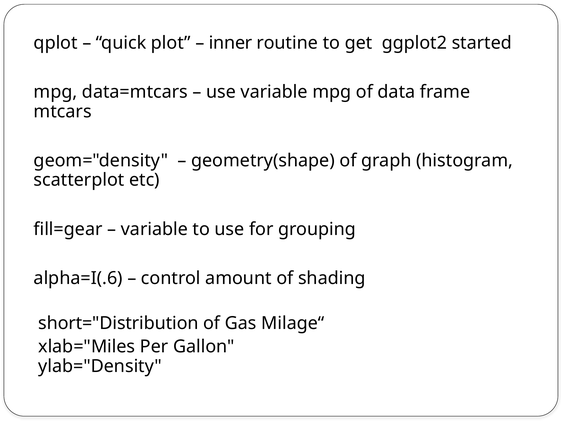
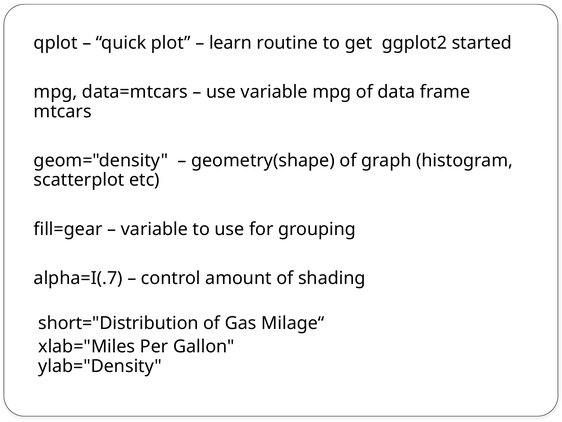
inner: inner -> learn
alpha=I(.6: alpha=I(.6 -> alpha=I(.7
